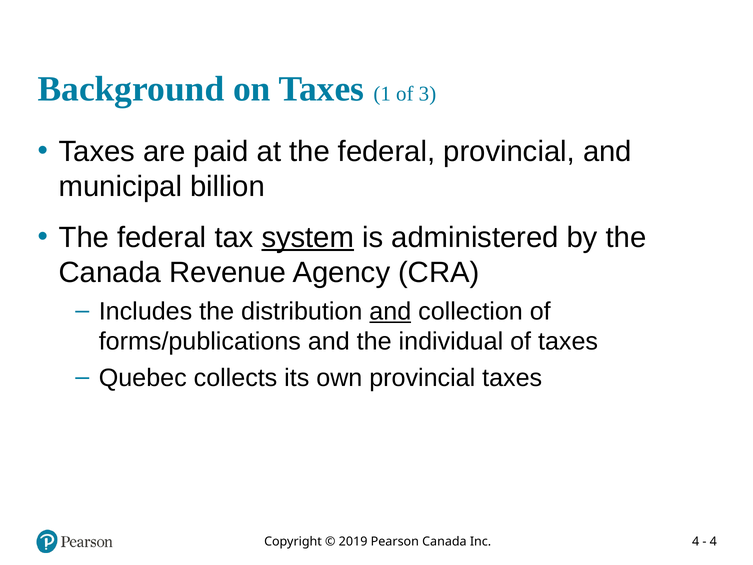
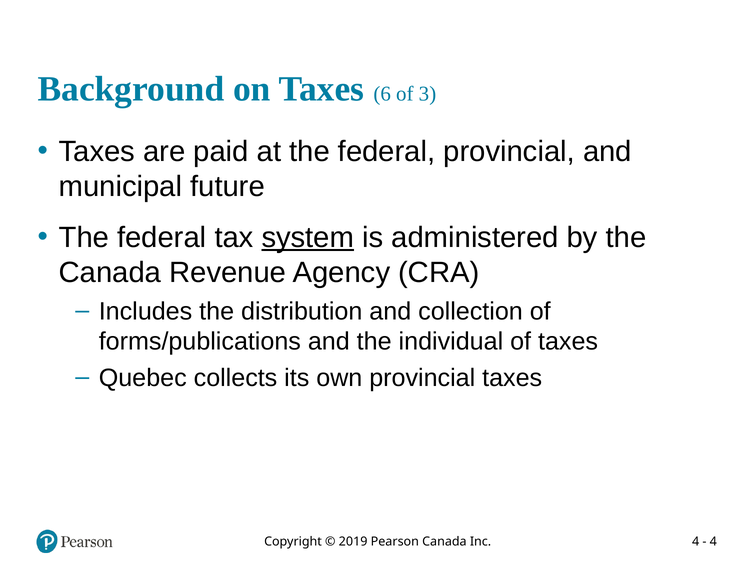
1: 1 -> 6
billion: billion -> future
and at (390, 311) underline: present -> none
